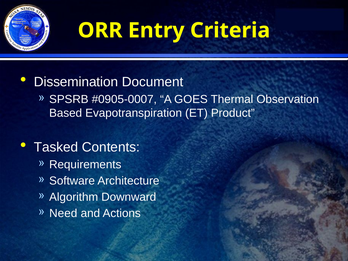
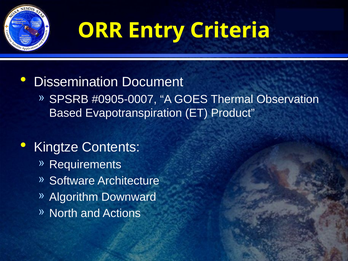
Tasked: Tasked -> Kingtze
Need: Need -> North
